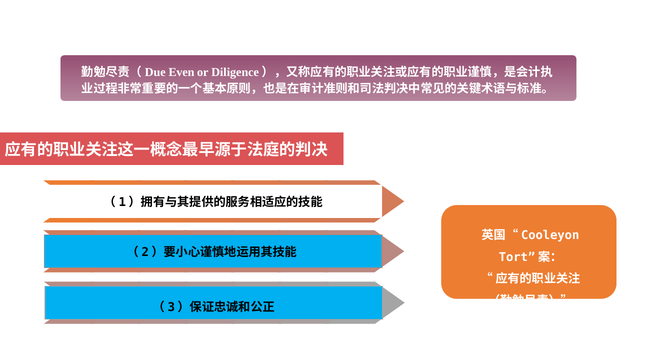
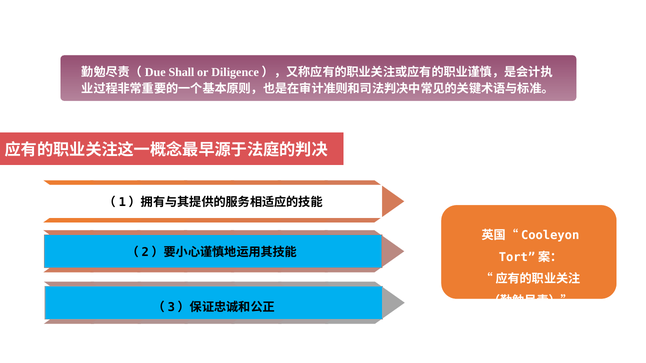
Even: Even -> Shall
